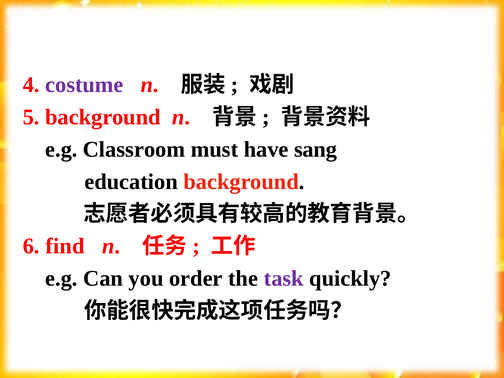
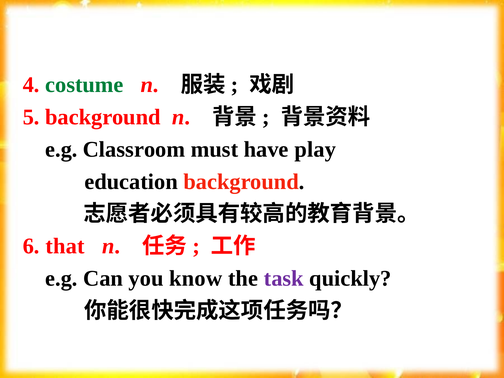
costume colour: purple -> green
sang: sang -> play
find: find -> that
order: order -> know
